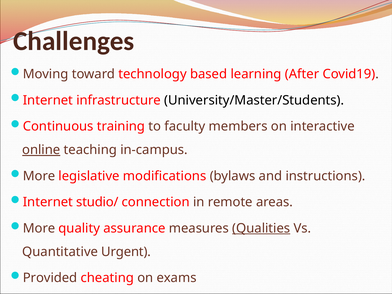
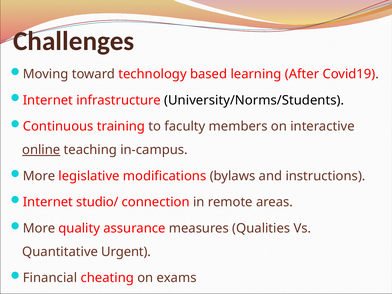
University/Master/Students: University/Master/Students -> University/Norms/Students
Qualities underline: present -> none
Provided: Provided -> Financial
